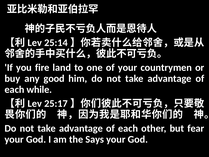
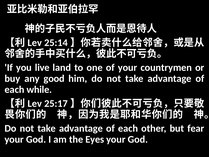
fire: fire -> live
Says: Says -> Eyes
